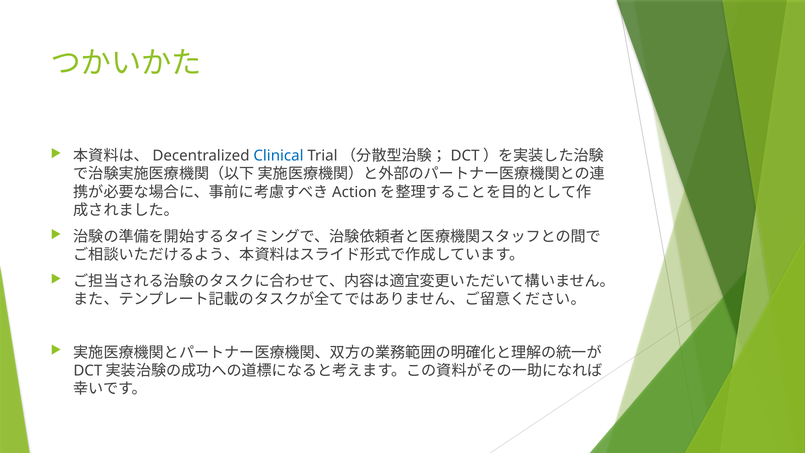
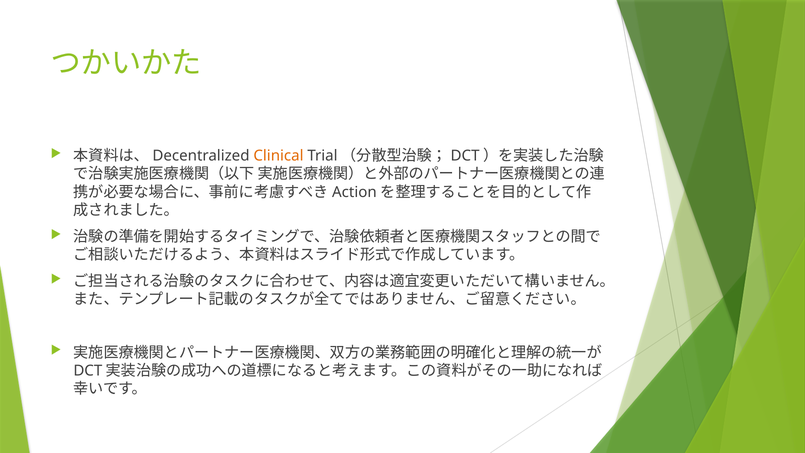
Clinical colour: blue -> orange
